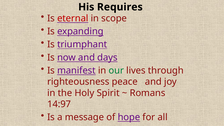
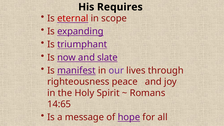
days: days -> slate
our colour: green -> purple
14:97: 14:97 -> 14:65
